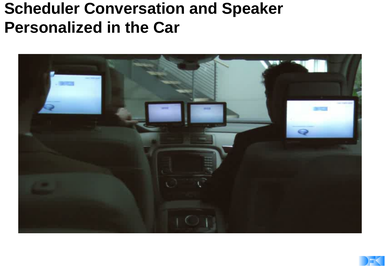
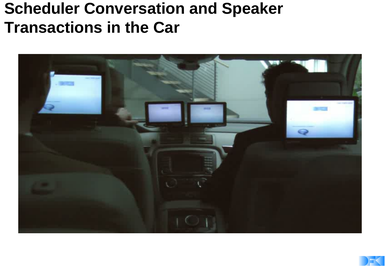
Personalized: Personalized -> Transactions
